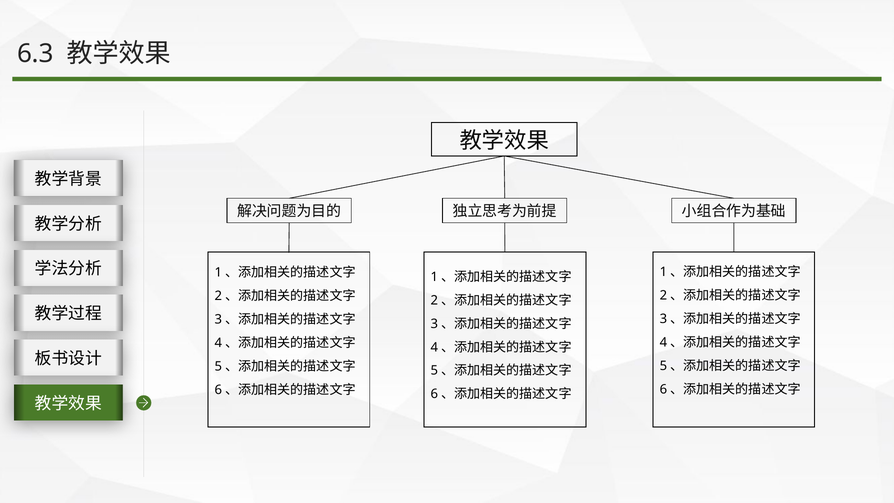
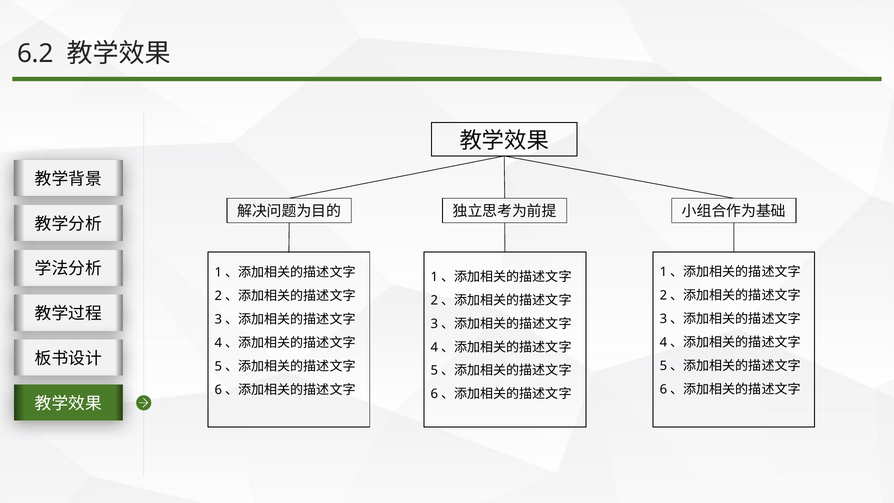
6.3: 6.3 -> 6.2
